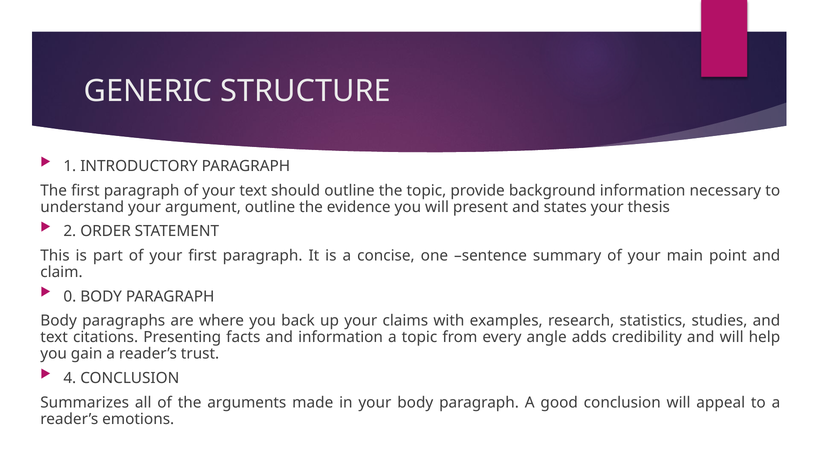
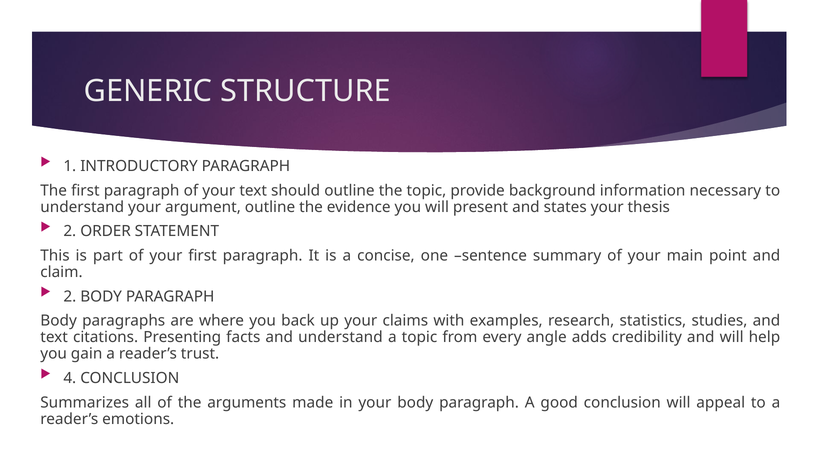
0 at (70, 296): 0 -> 2
and information: information -> understand
